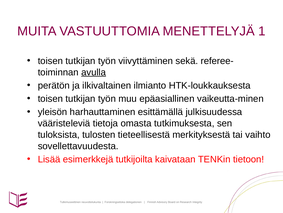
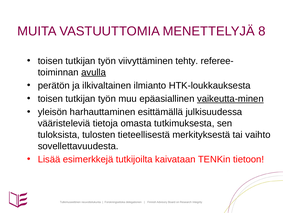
1: 1 -> 8
sekä: sekä -> tehty
vaikeutta-minen underline: none -> present
